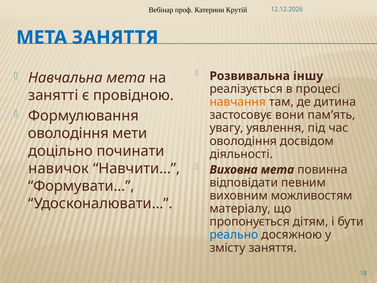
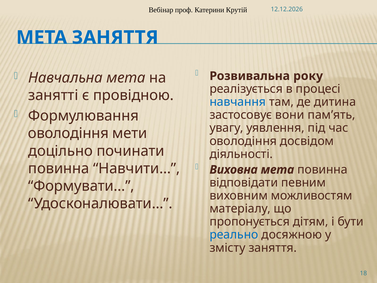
іншу: іншу -> року
навчання colour: orange -> blue
навичок at (59, 168): навичок -> повинна
